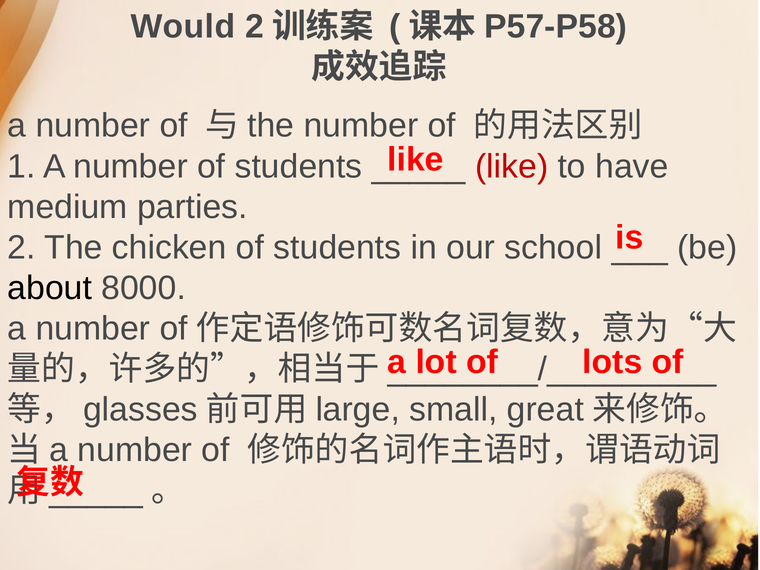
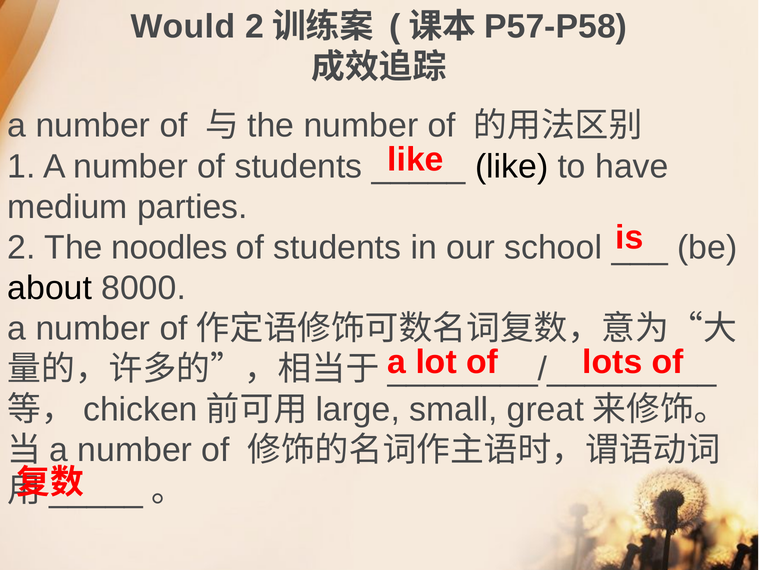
like at (512, 166) colour: red -> black
chicken: chicken -> noodles
glasses: glasses -> chicken
